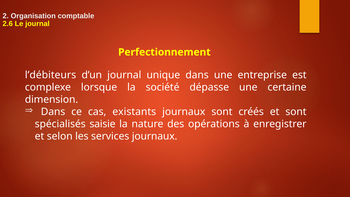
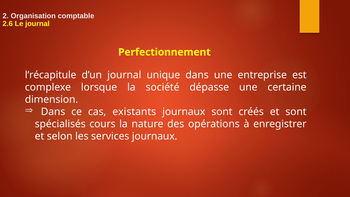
l’débiteurs: l’débiteurs -> l’récapitule
saisie: saisie -> cours
